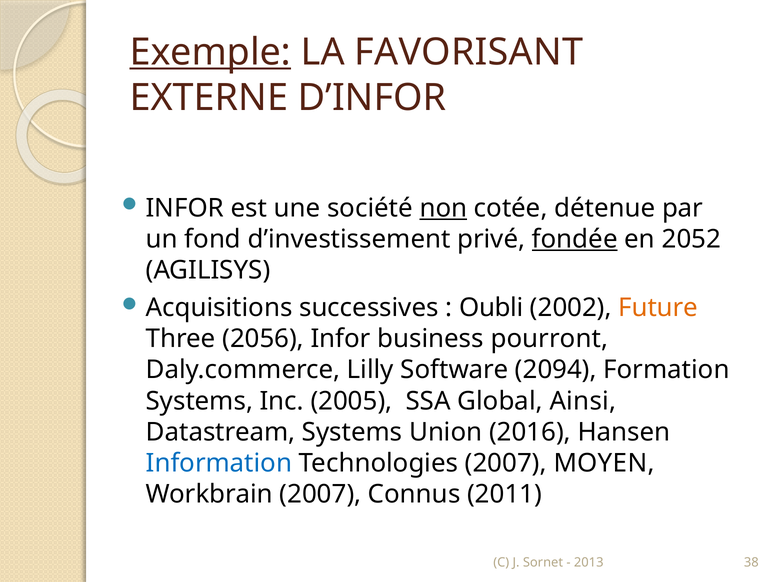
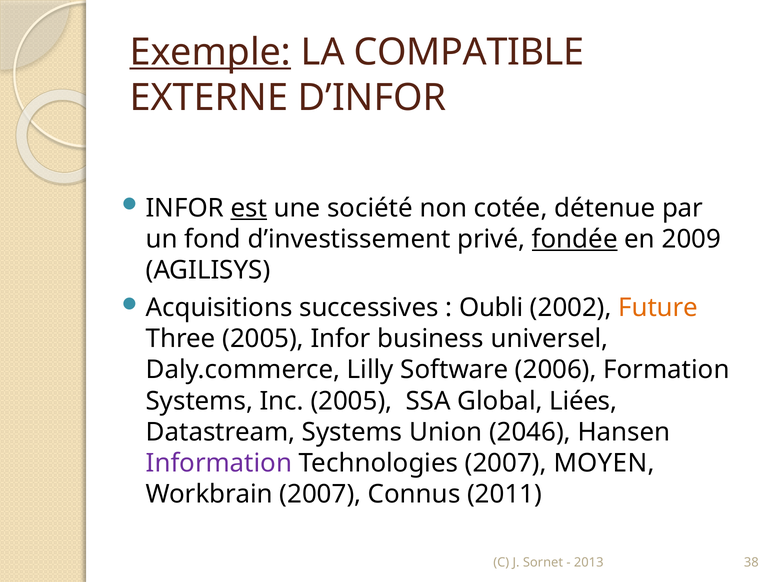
FAVORISANT: FAVORISANT -> COMPATIBLE
est underline: none -> present
non underline: present -> none
2052: 2052 -> 2009
Three 2056: 2056 -> 2005
pourront: pourront -> universel
2094: 2094 -> 2006
Ainsi: Ainsi -> Liées
2016: 2016 -> 2046
Information colour: blue -> purple
